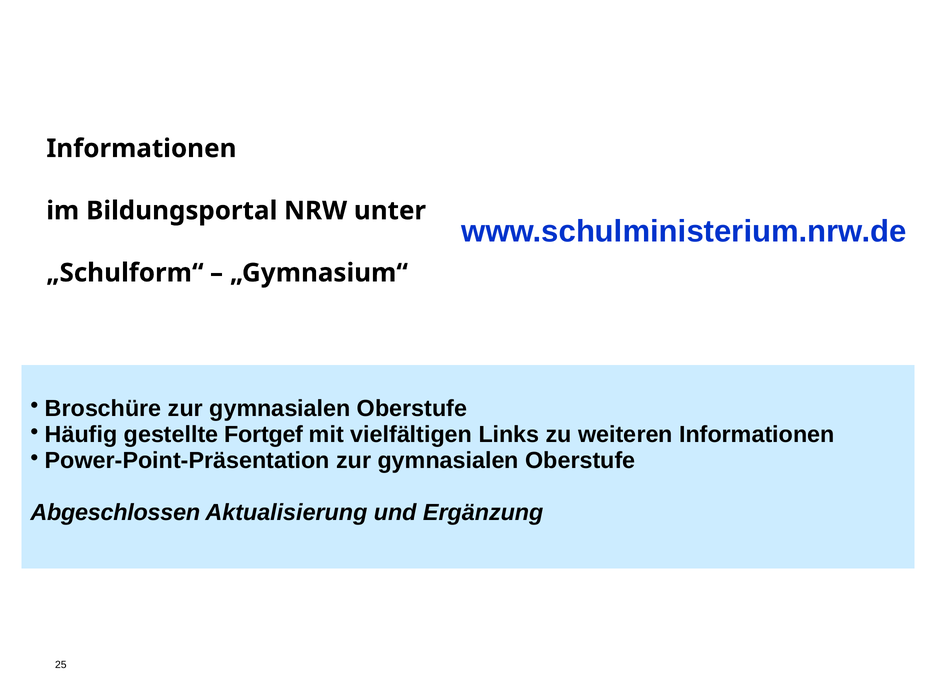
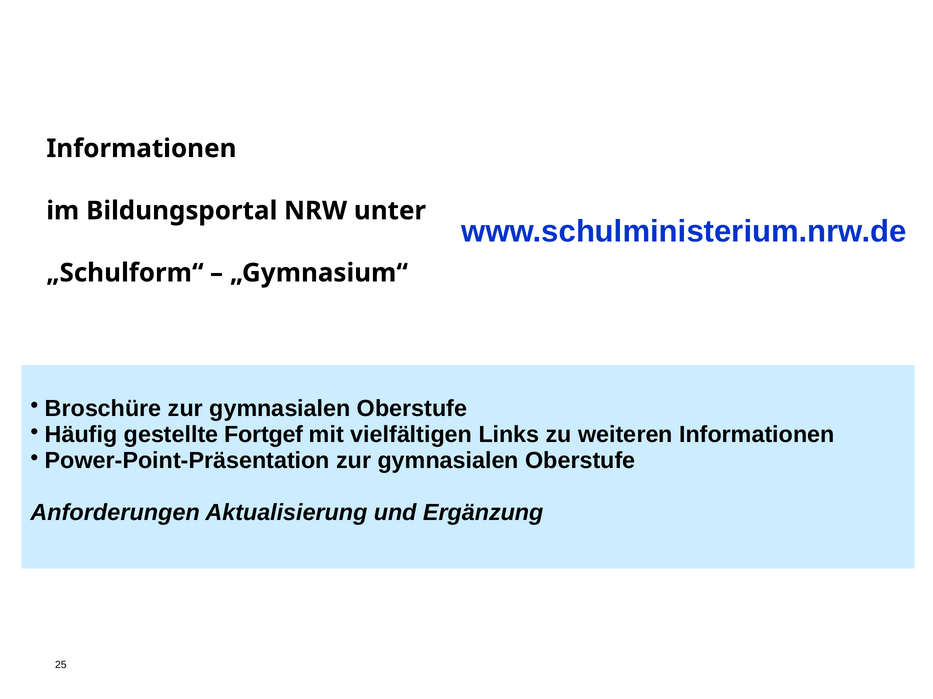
Abgeschlossen: Abgeschlossen -> Anforderungen
